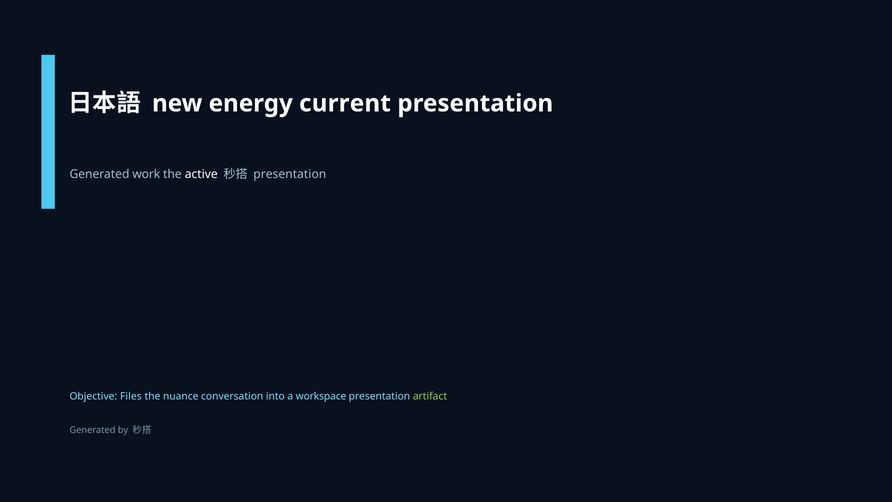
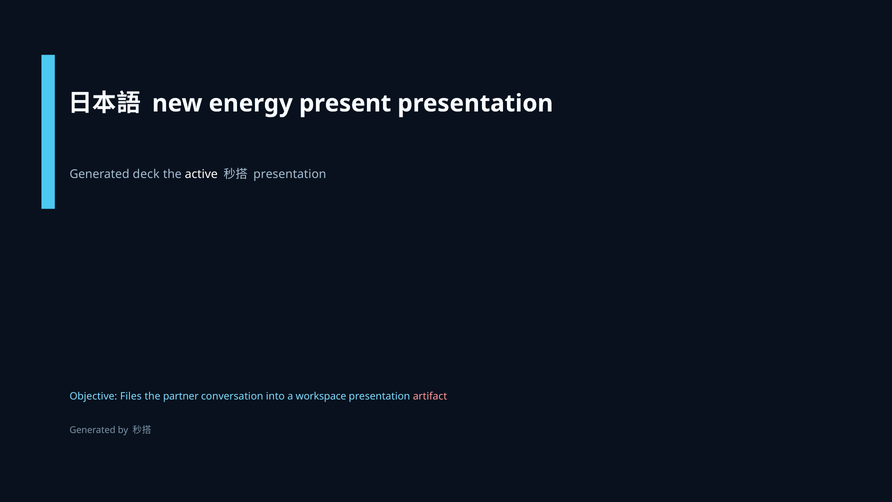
current: current -> present
work: work -> deck
nuance: nuance -> partner
artifact colour: light green -> pink
